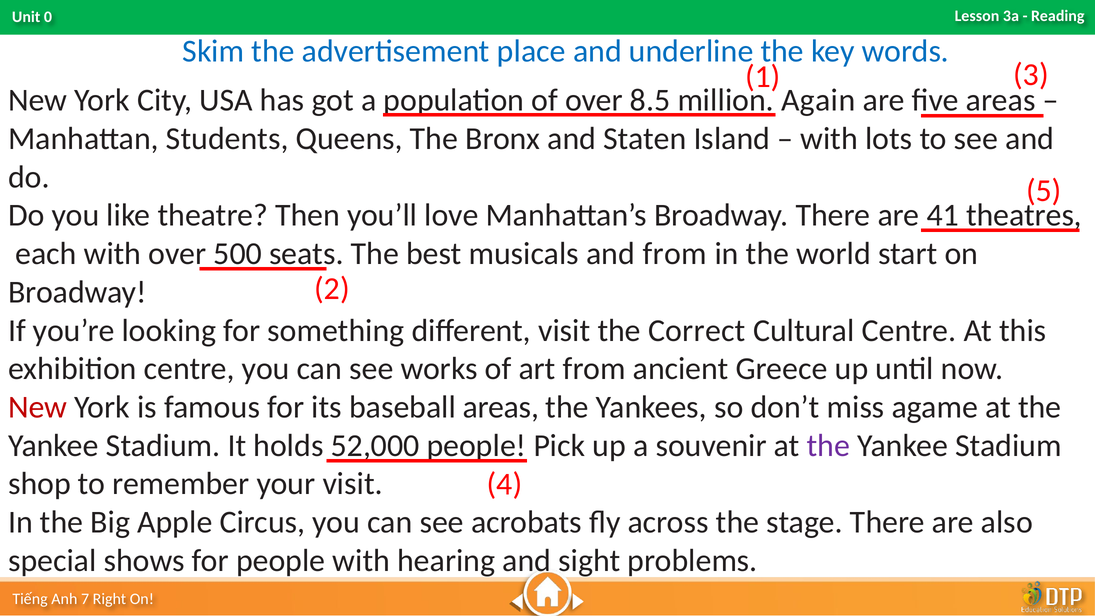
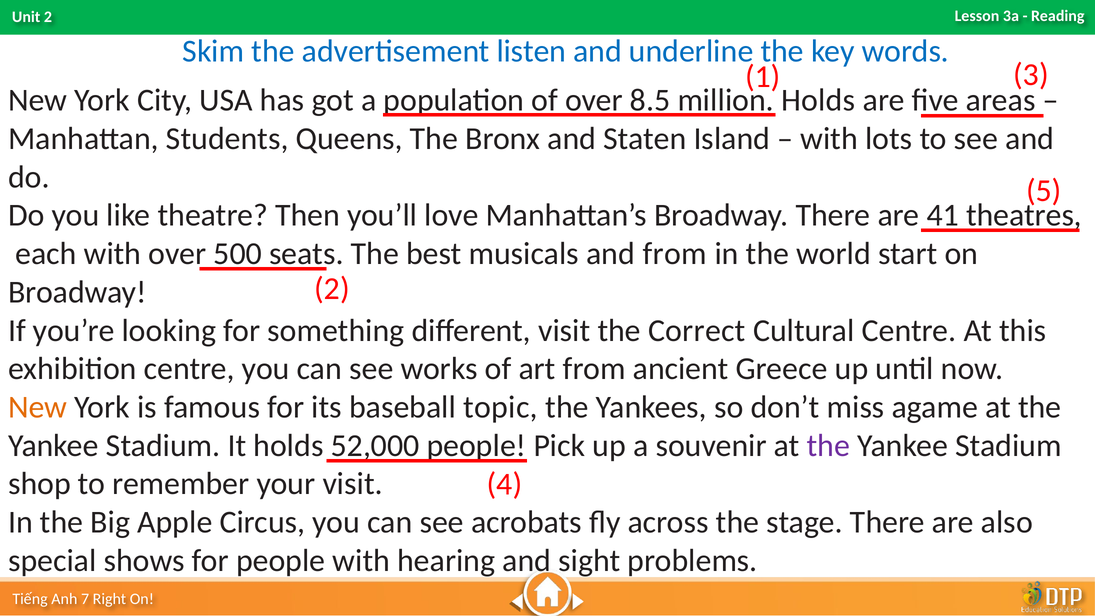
0 at (48, 17): 0 -> 2
place: place -> listen
Again at (818, 100): Again -> Holds
New at (38, 407) colour: red -> orange
baseball areas: areas -> topic
